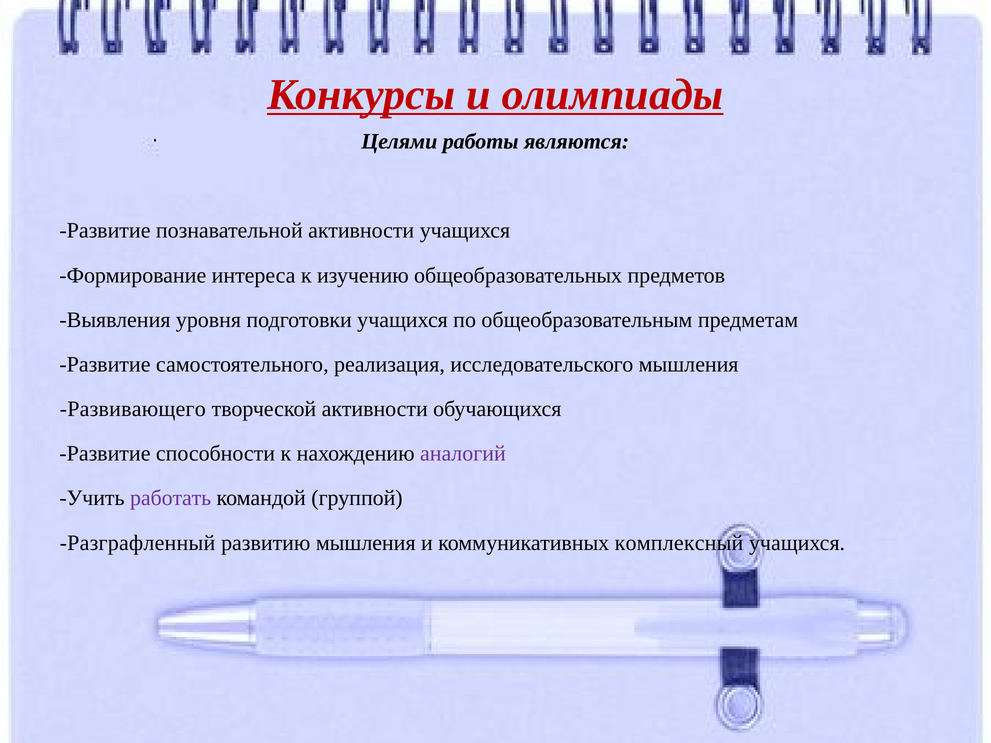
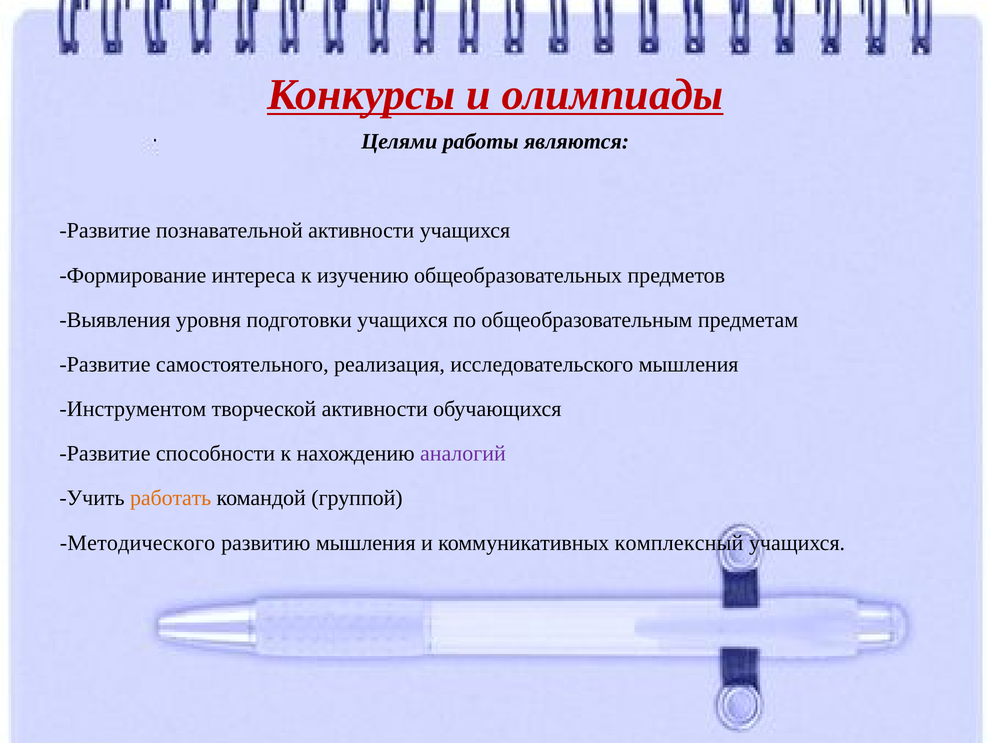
Развивающего: Развивающего -> Инструментом
работать colour: purple -> orange
Разграфленный: Разграфленный -> Методического
